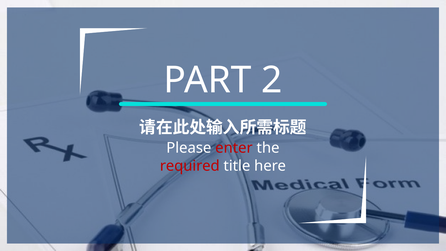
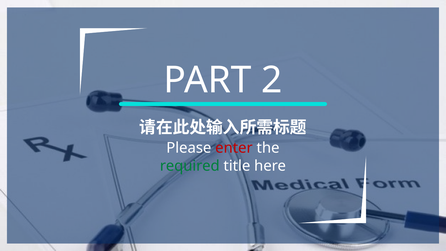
required colour: red -> green
